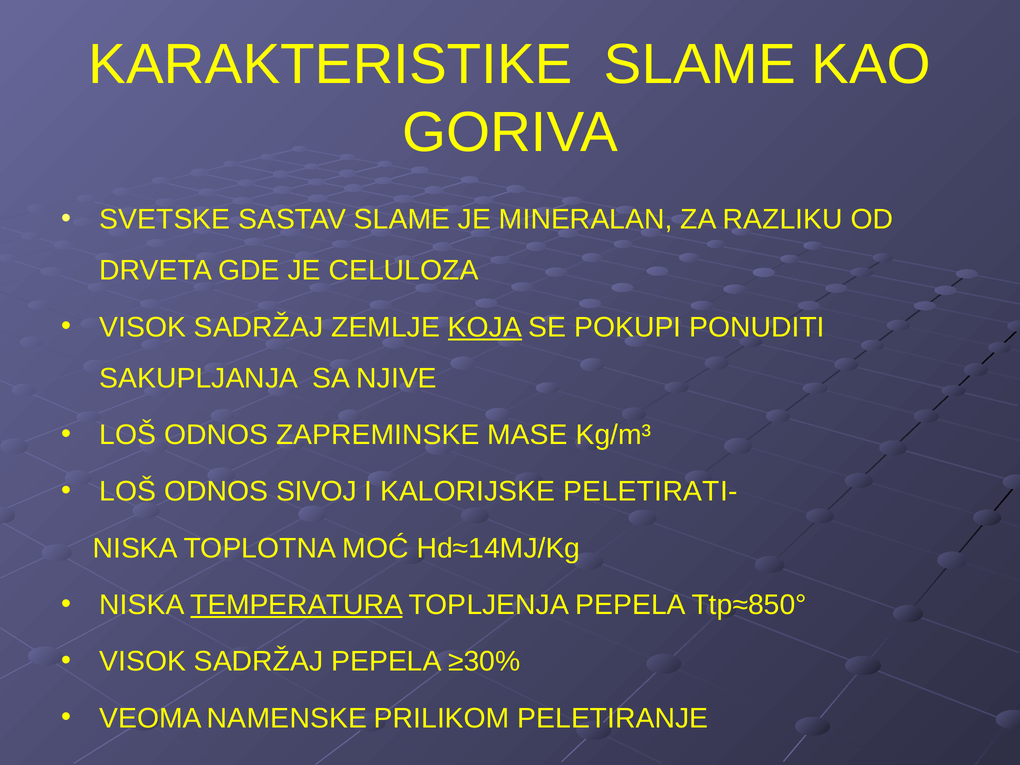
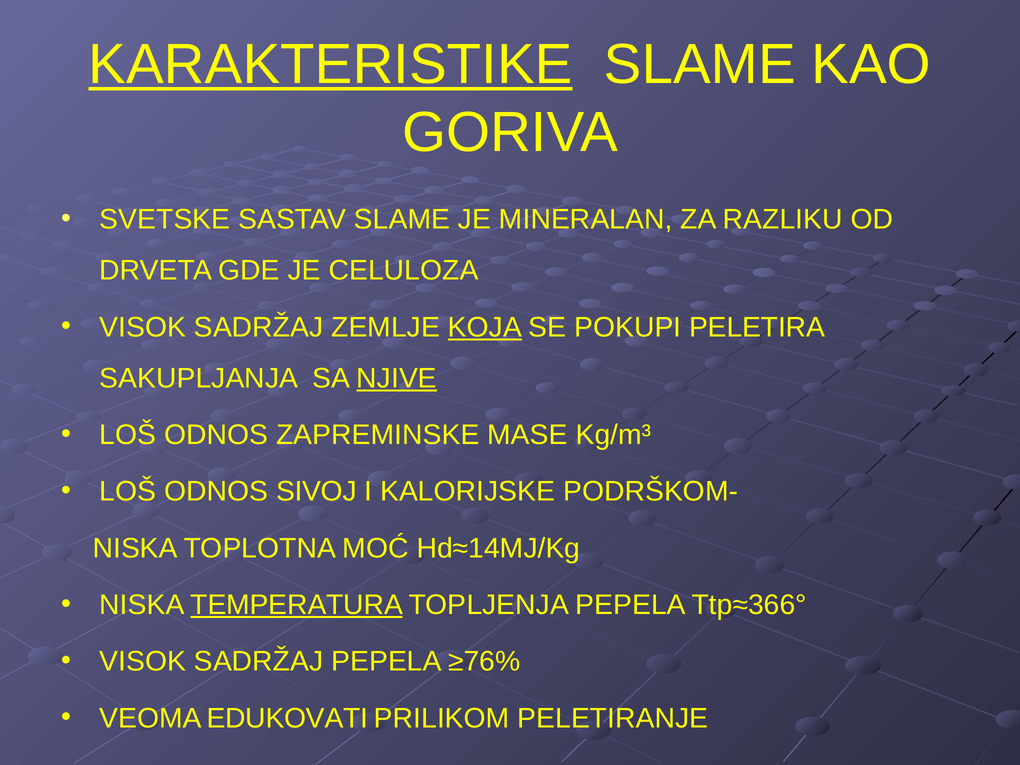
KARAKTERISTIKE underline: none -> present
PONUDITI: PONUDITI -> PELETIRA
NJIVE underline: none -> present
PELETIRATI-: PELETIRATI- -> PODRŠKOM-
Ttp≈850°: Ttp≈850° -> Ttp≈366°
≥30%: ≥30% -> ≥76%
NAMENSKE: NAMENSKE -> EDUKOVATI
